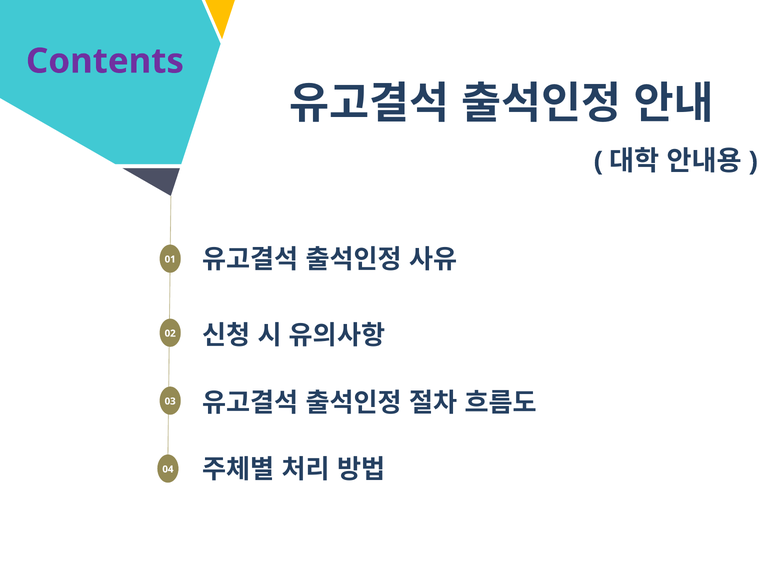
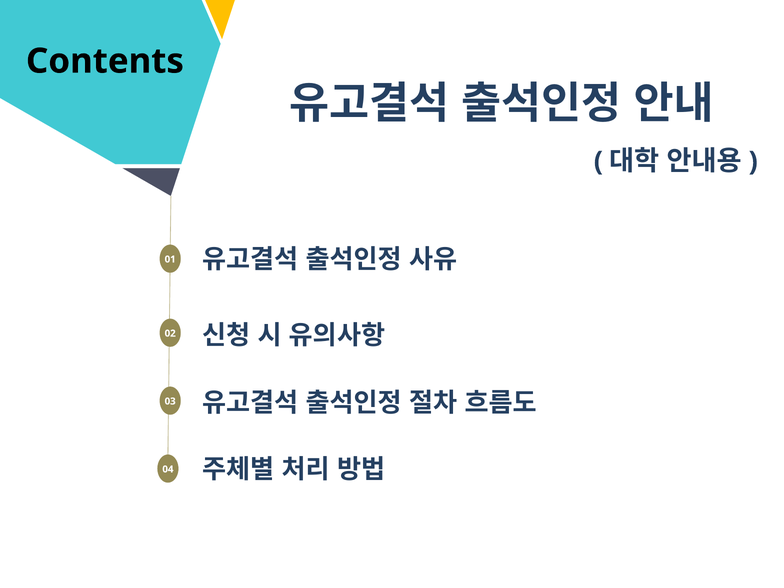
Contents colour: purple -> black
